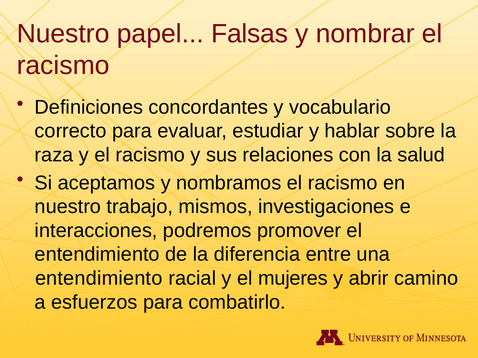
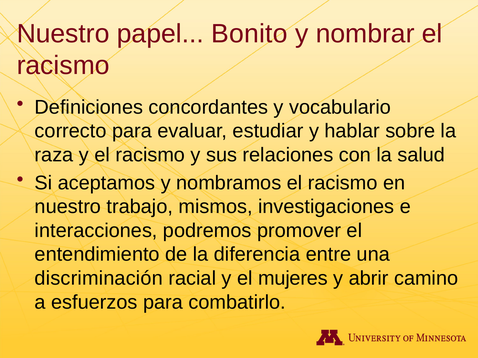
Falsas: Falsas -> Bonito
entendimiento at (99, 279): entendimiento -> discriminación
